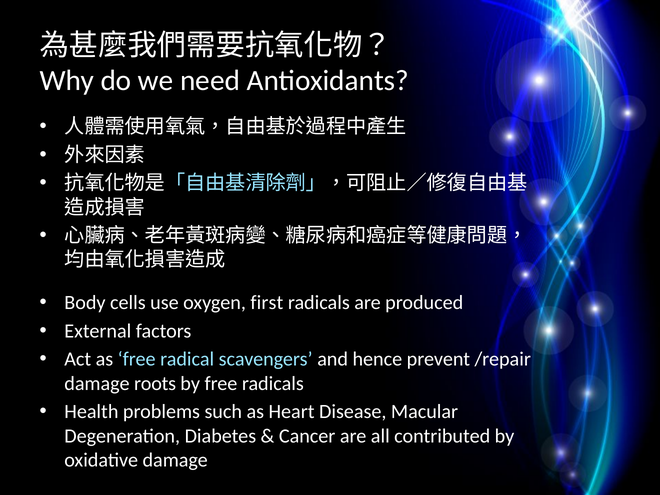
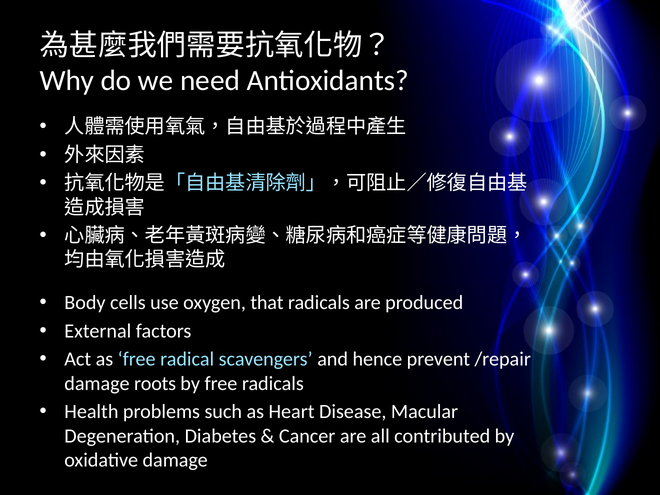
first: first -> that
